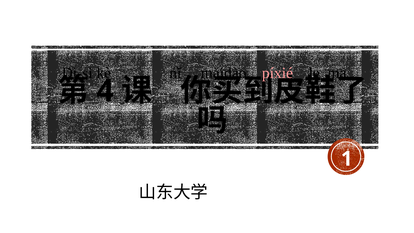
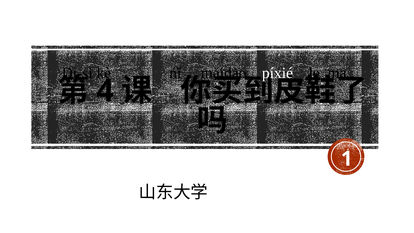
píxié colour: pink -> white
